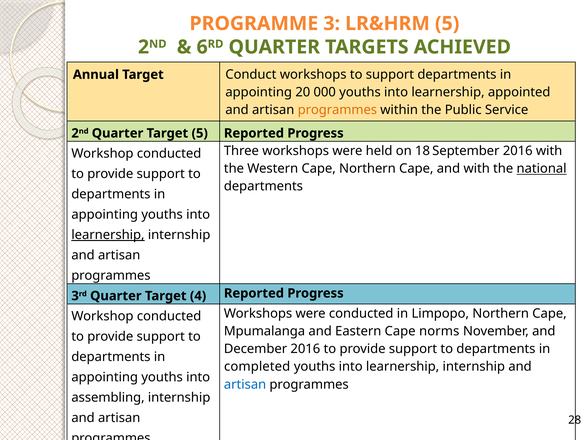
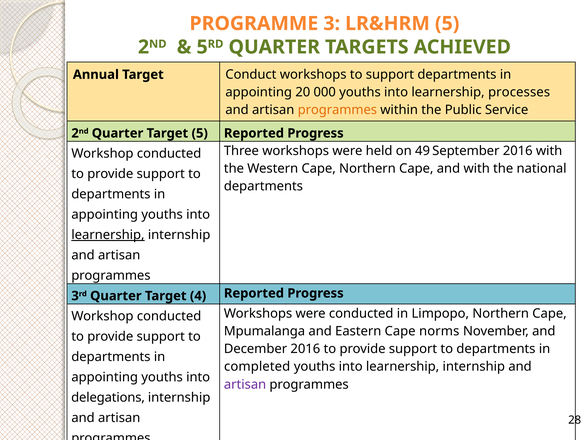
6 at (202, 47): 6 -> 5
appointed: appointed -> processes
18: 18 -> 49
national underline: present -> none
artisan at (245, 385) colour: blue -> purple
assembling: assembling -> delegations
